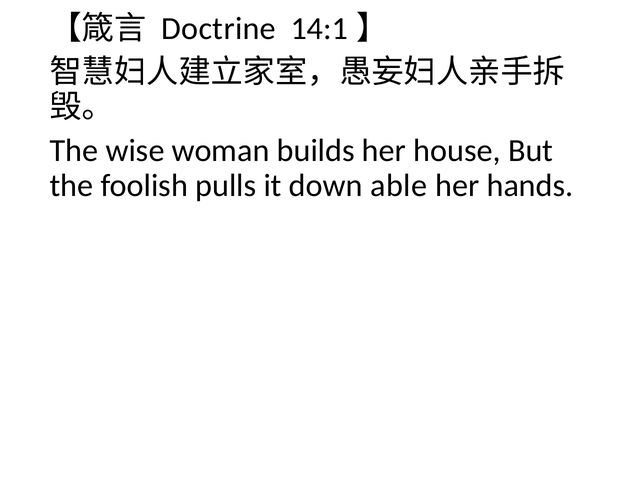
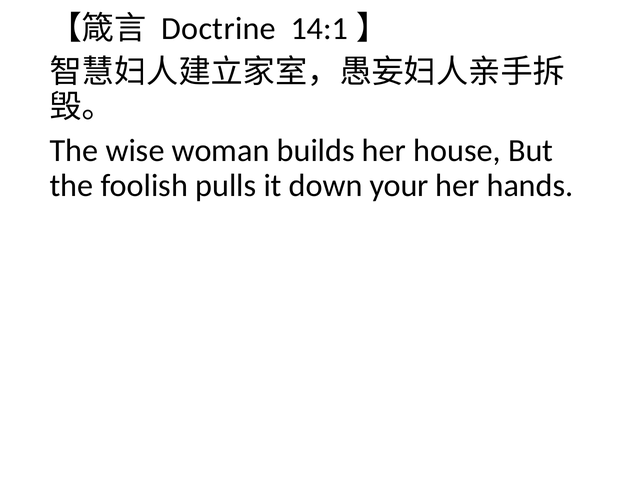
able: able -> your
